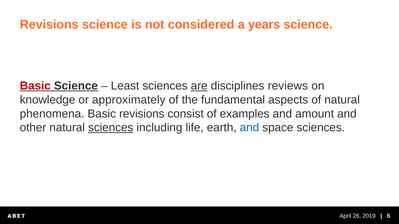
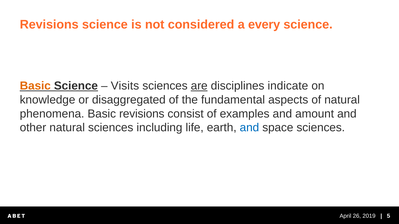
years: years -> every
Basic at (35, 86) colour: red -> orange
Least: Least -> Visits
reviews: reviews -> indicate
approximately: approximately -> disaggregated
sciences at (111, 128) underline: present -> none
